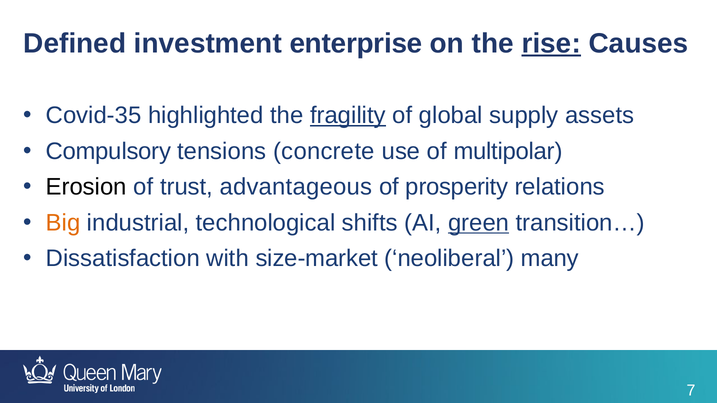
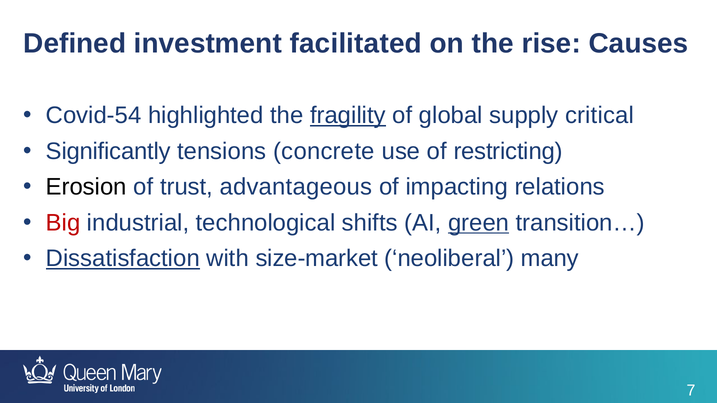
enterprise: enterprise -> facilitated
rise underline: present -> none
Covid-35: Covid-35 -> Covid-54
assets: assets -> critical
Compulsory: Compulsory -> Significantly
multipolar: multipolar -> restricting
prosperity: prosperity -> impacting
Big colour: orange -> red
Dissatisfaction underline: none -> present
